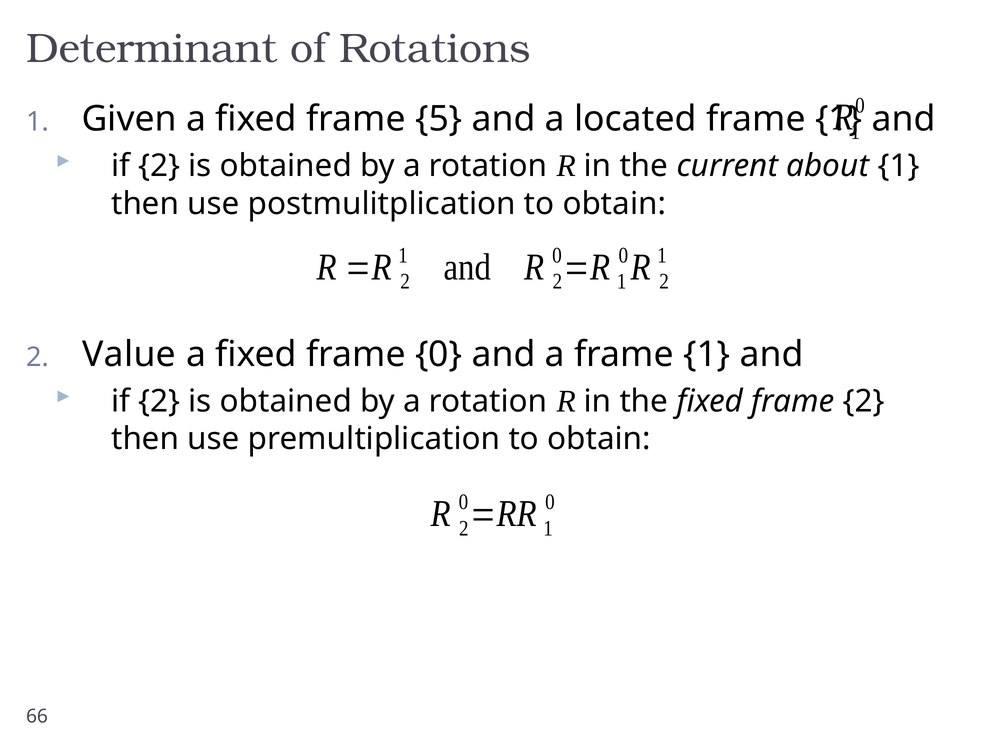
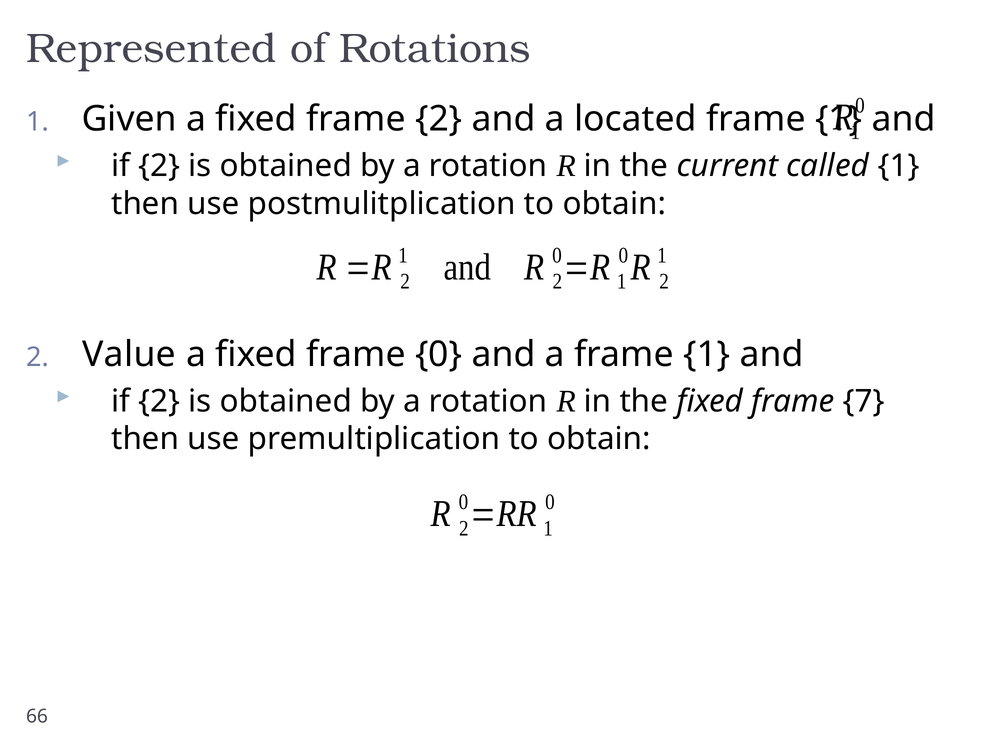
Determinant: Determinant -> Represented
frame 5: 5 -> 2
about: about -> called
frame 2: 2 -> 7
